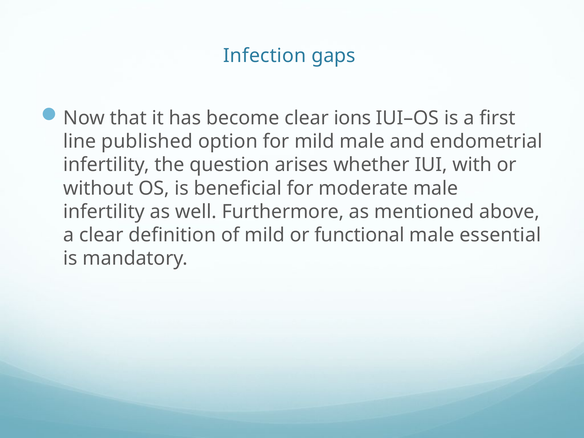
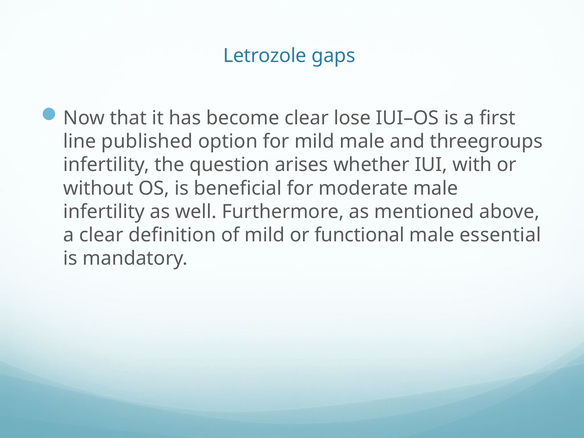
Infection: Infection -> Letrozole
ions: ions -> lose
endometrial: endometrial -> threegroups
